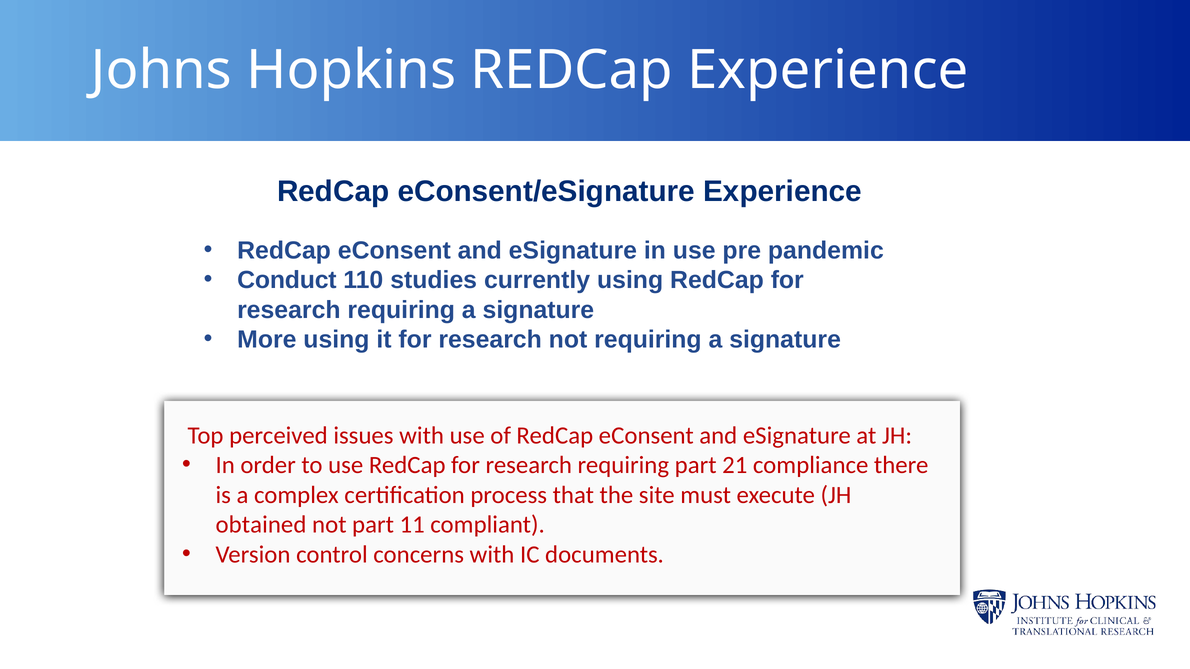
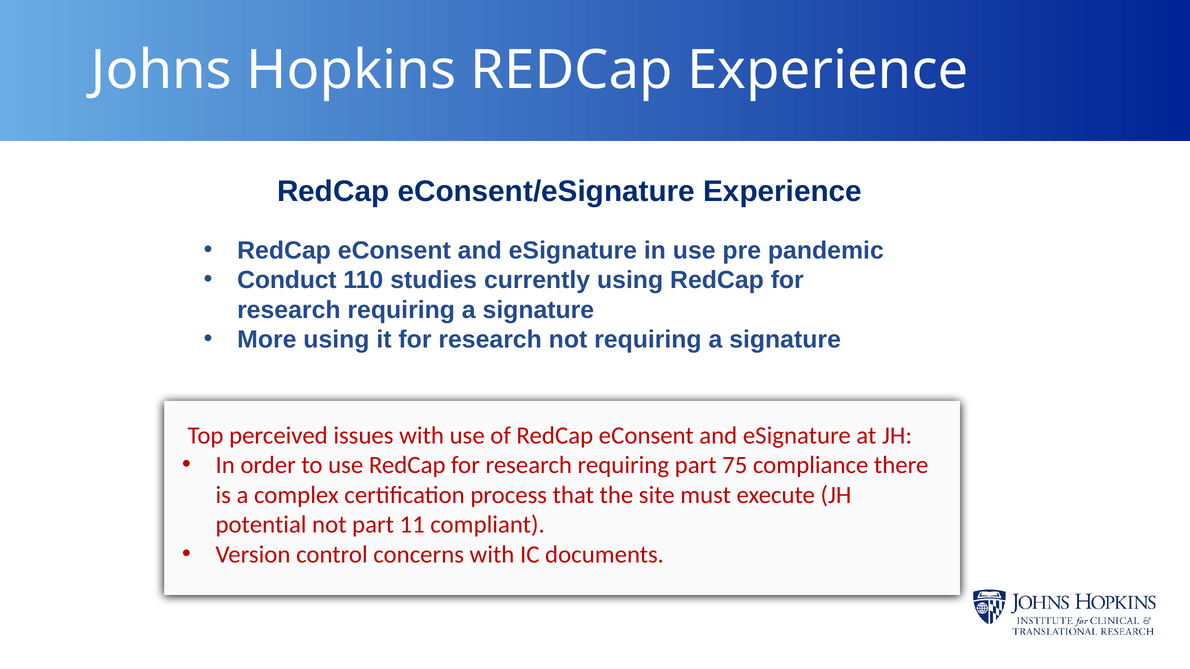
21: 21 -> 75
obtained: obtained -> potential
